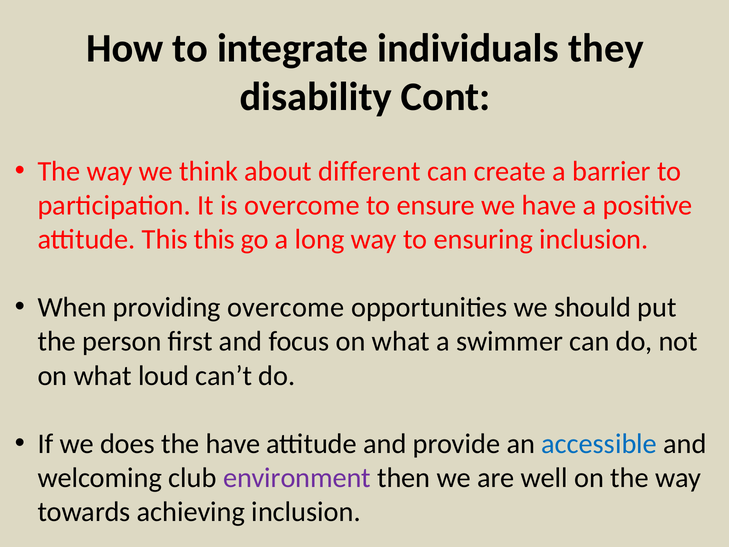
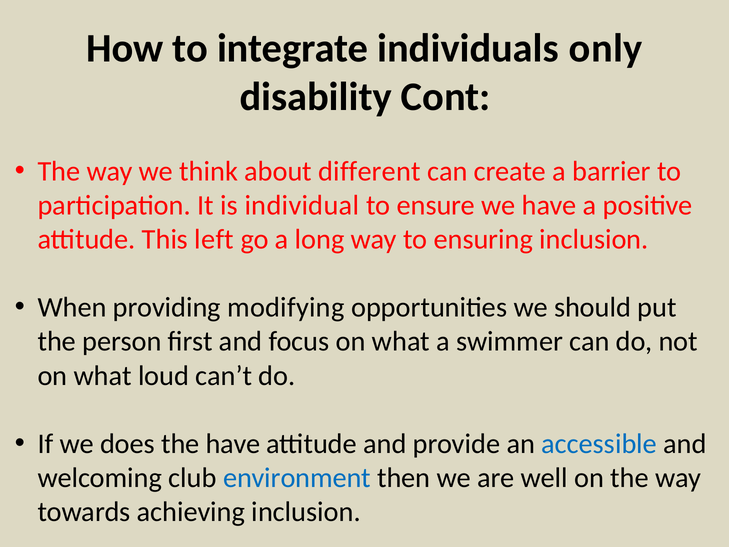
they: they -> only
is overcome: overcome -> individual
This this: this -> left
providing overcome: overcome -> modifying
environment colour: purple -> blue
